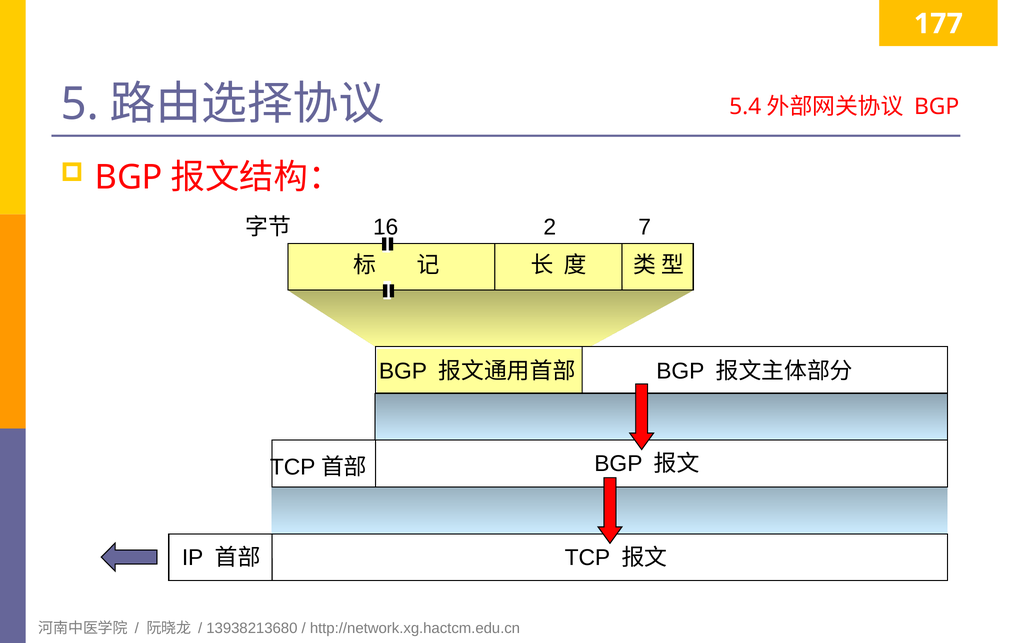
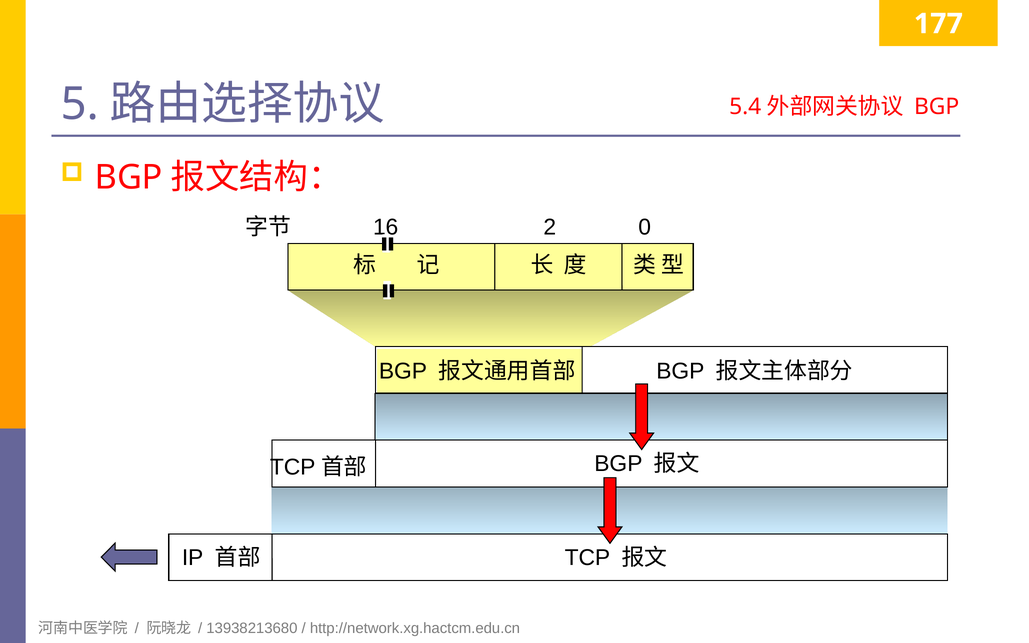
7: 7 -> 0
